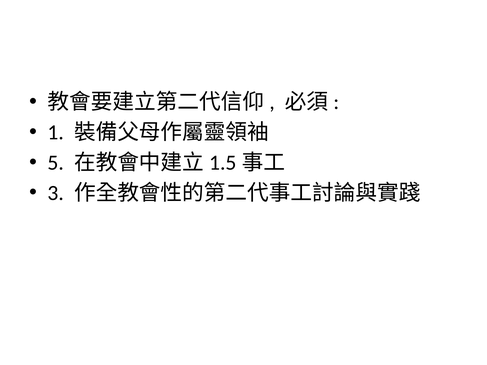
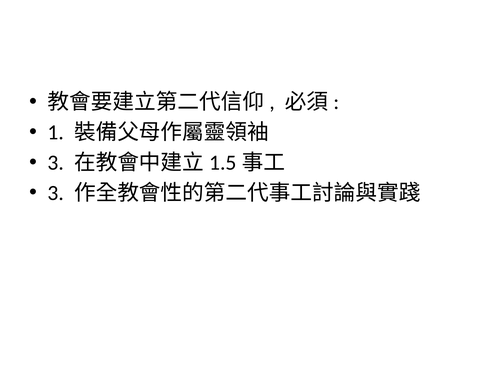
5 at (56, 163): 5 -> 3
